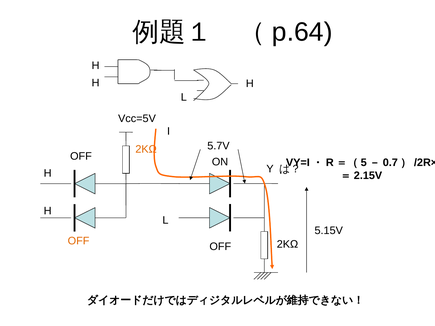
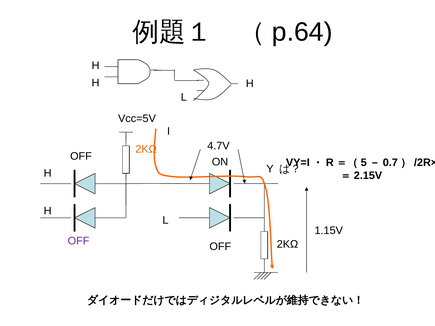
5.7V: 5.7V -> 4.7V
5.15V: 5.15V -> 1.15V
OFF at (79, 241) colour: orange -> purple
